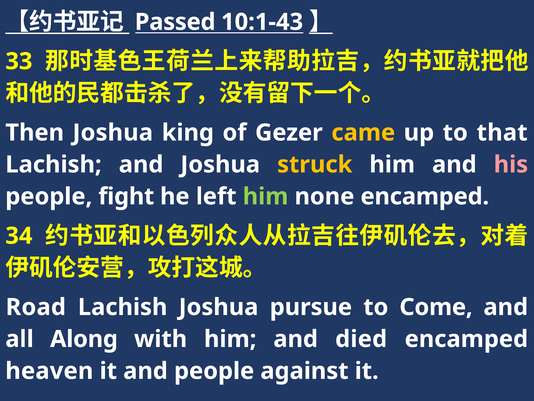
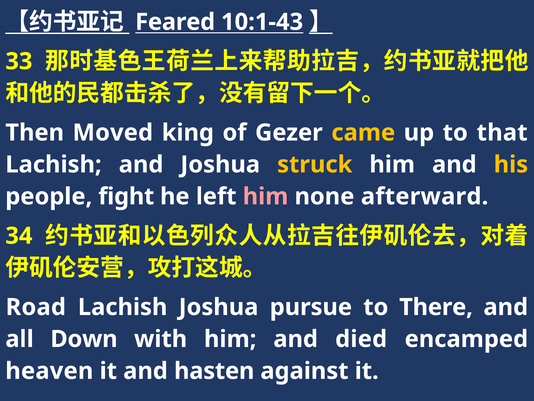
Passed: Passed -> Feared
Then Joshua: Joshua -> Moved
his colour: pink -> yellow
him at (266, 196) colour: light green -> pink
none encamped: encamped -> afterward
Come: Come -> There
Along: Along -> Down
and people: people -> hasten
